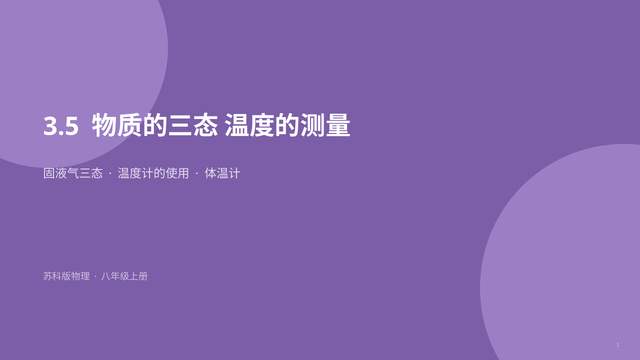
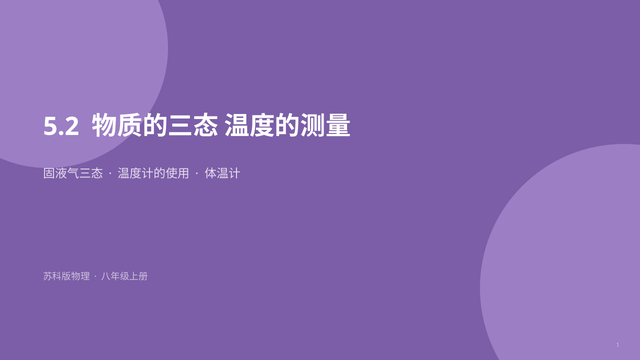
3.5: 3.5 -> 5.2
